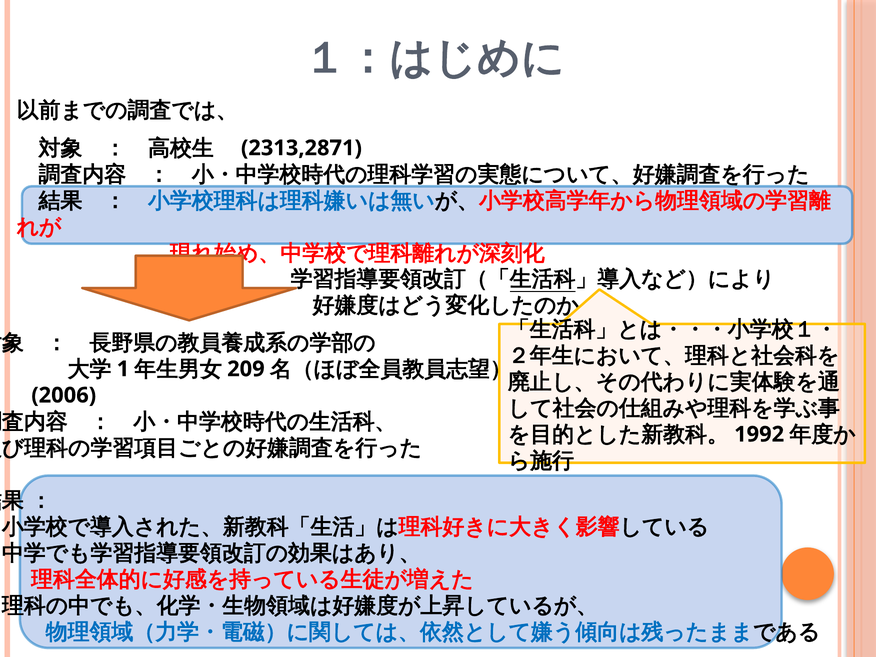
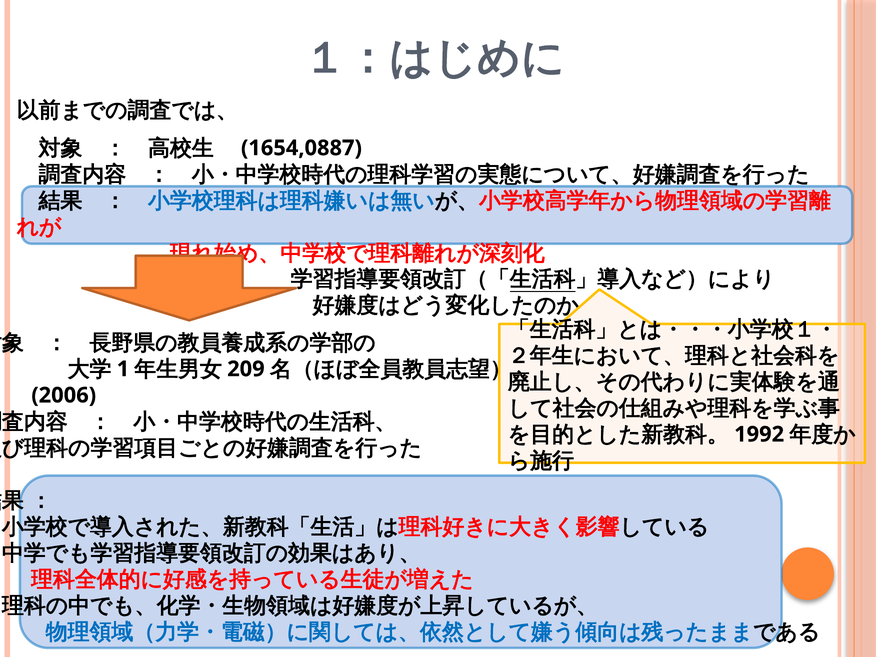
2313,2871: 2313,2871 -> 1654,0887
